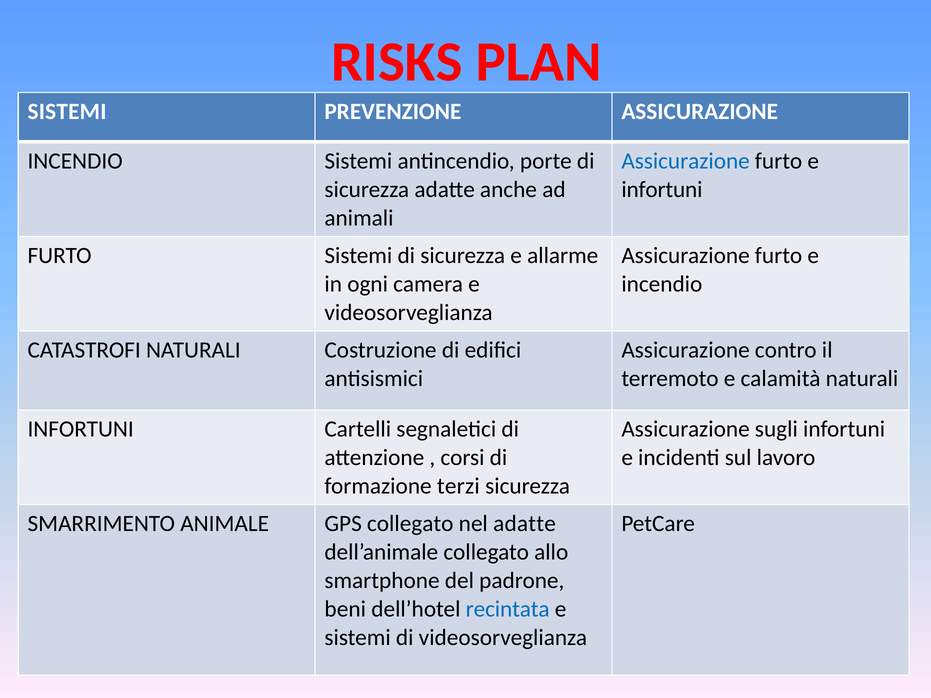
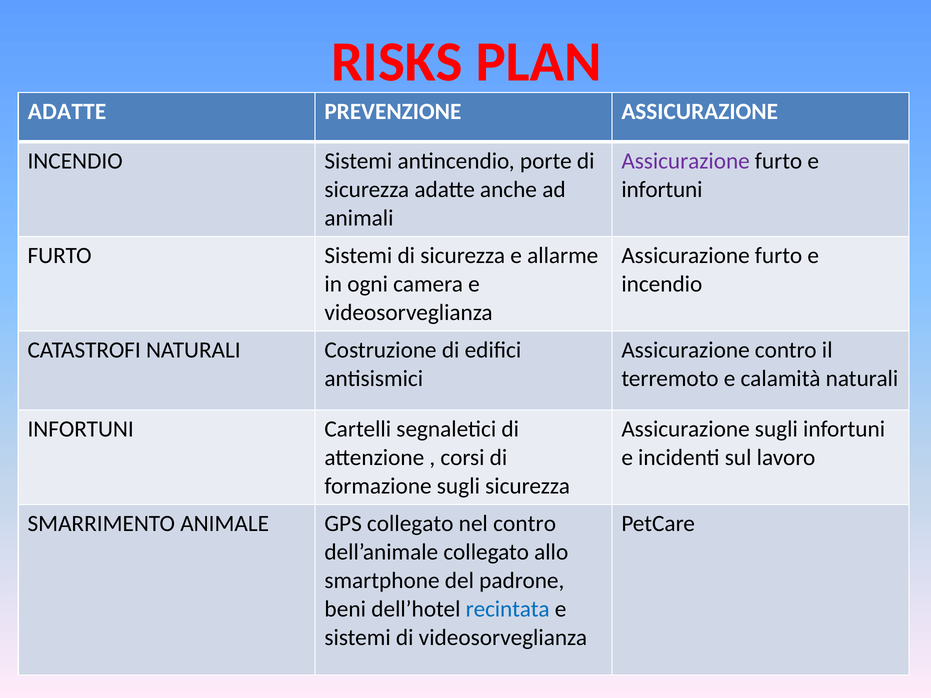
SISTEMI at (67, 112): SISTEMI -> ADATTE
Assicurazione at (686, 161) colour: blue -> purple
formazione terzi: terzi -> sugli
nel adatte: adatte -> contro
